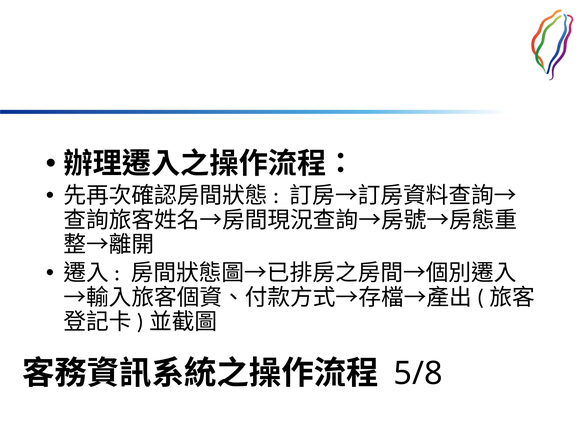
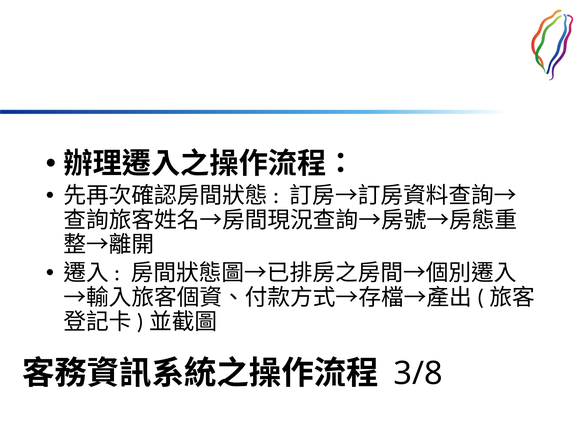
5/8: 5/8 -> 3/8
